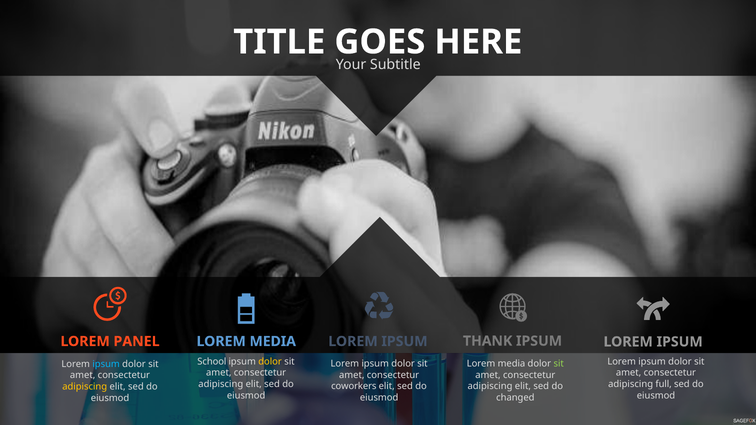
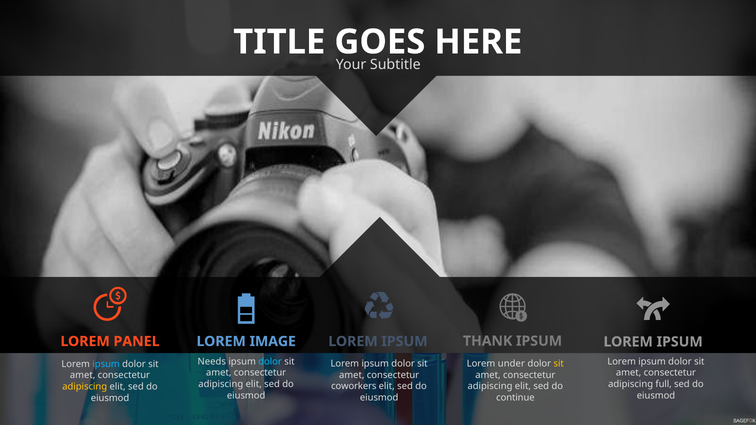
MEDIA at (273, 342): MEDIA -> IMAGE
School: School -> Needs
dolor at (270, 362) colour: yellow -> light blue
media at (511, 364): media -> under
sit at (559, 364) colour: light green -> yellow
changed: changed -> continue
